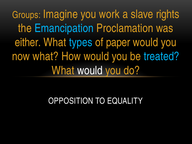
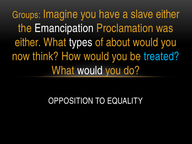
work: work -> have
slave rights: rights -> either
Emancipation colour: light blue -> white
types colour: light blue -> white
paper: paper -> about
now what: what -> think
